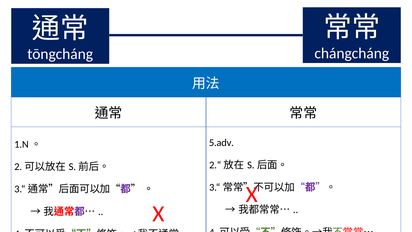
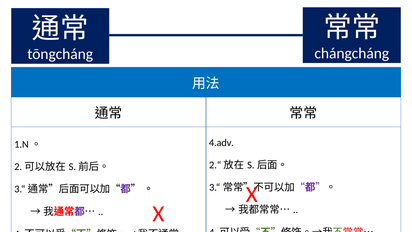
5.adv: 5.adv -> 4.adv
